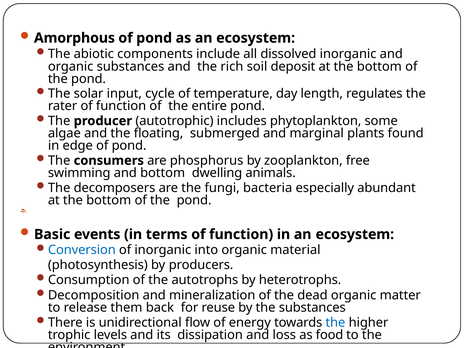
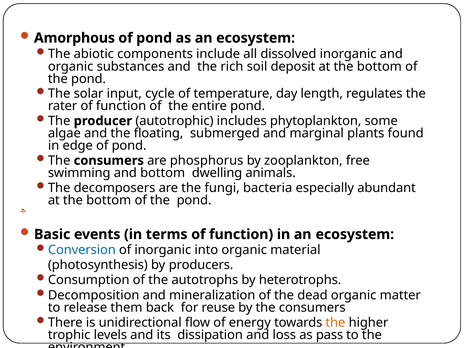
by the substances: substances -> consumers
the at (335, 323) colour: blue -> orange
food: food -> pass
